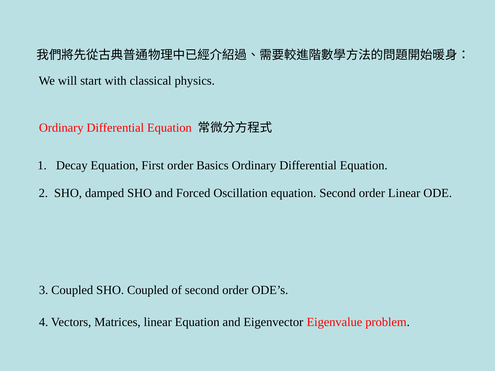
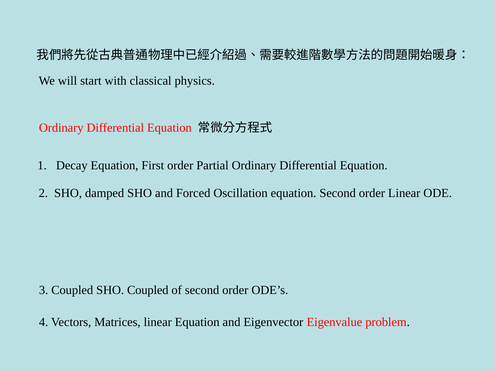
Basics: Basics -> Partial
